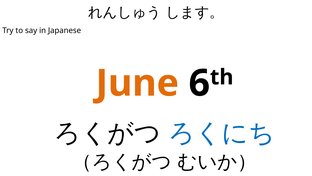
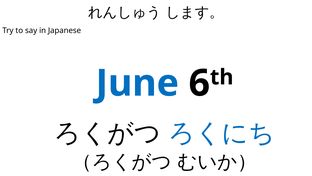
June colour: orange -> blue
